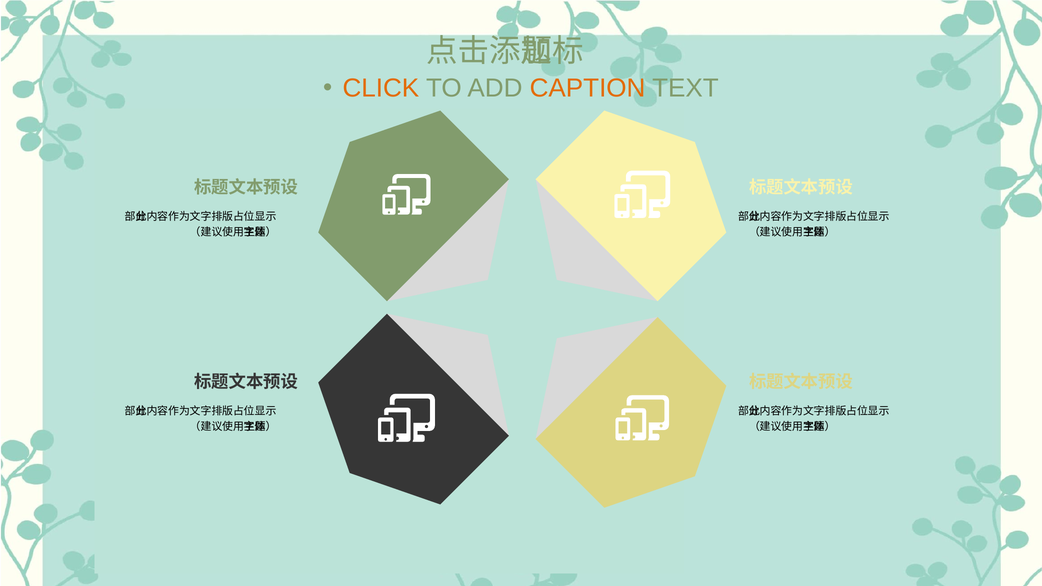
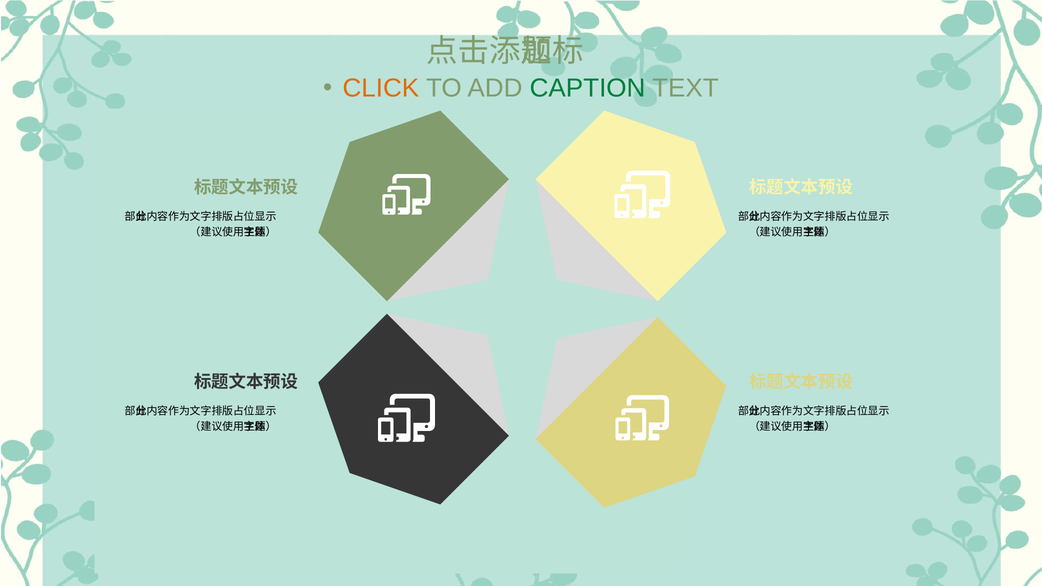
CAPTION colour: orange -> green
